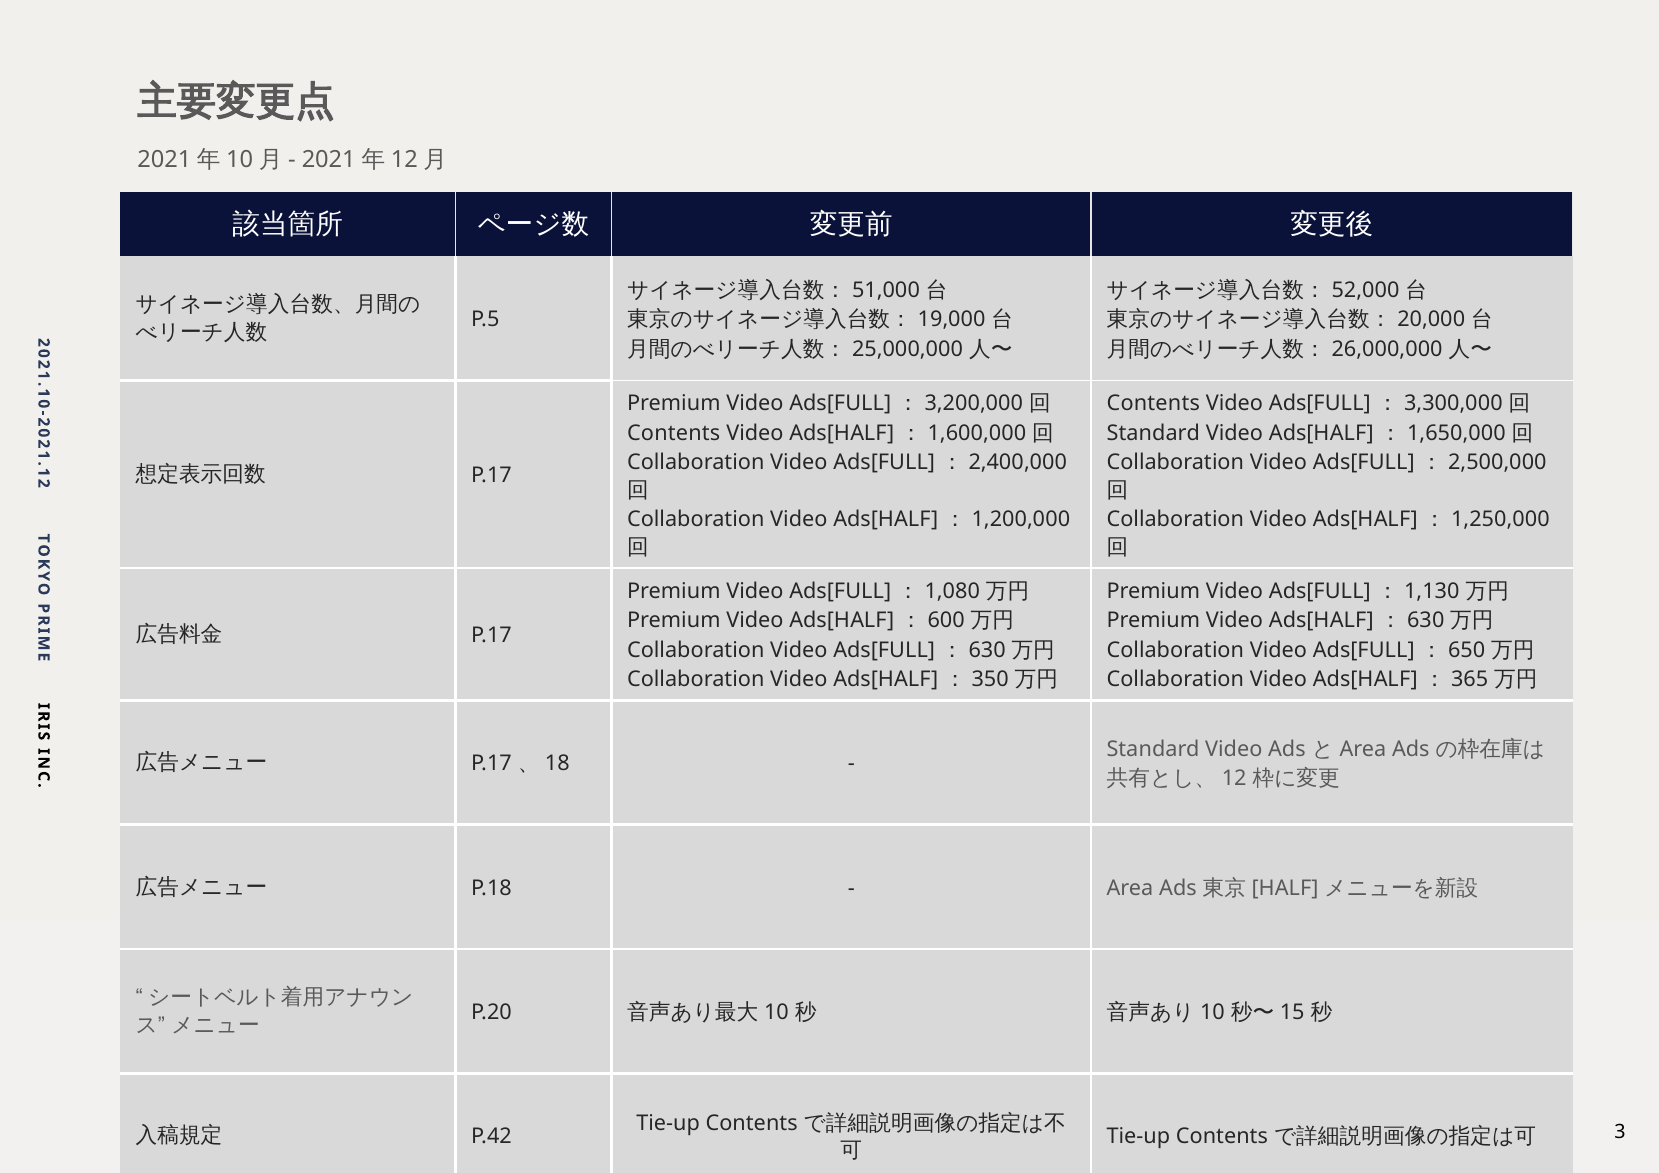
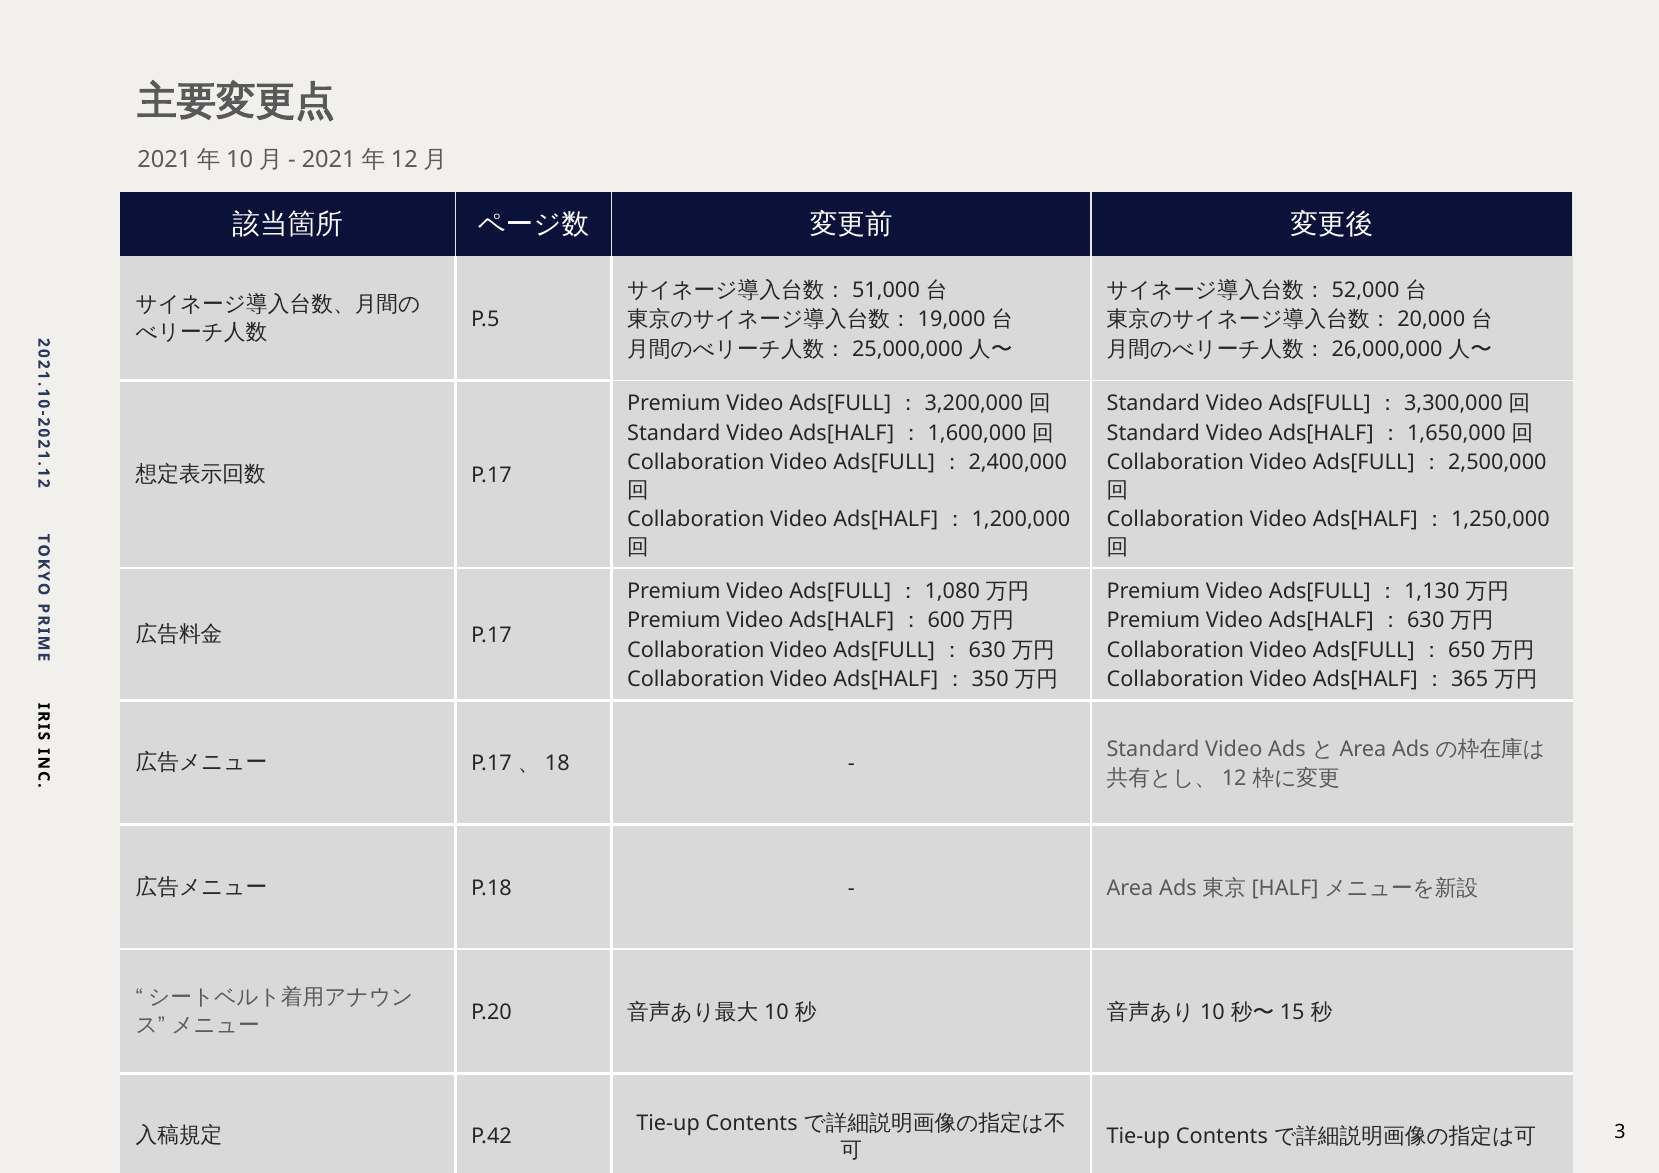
Contents at (1153, 404): Contents -> Standard
Contents at (674, 433): Contents -> Standard
